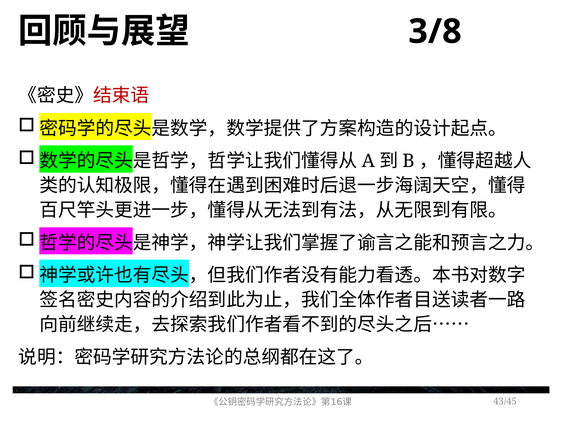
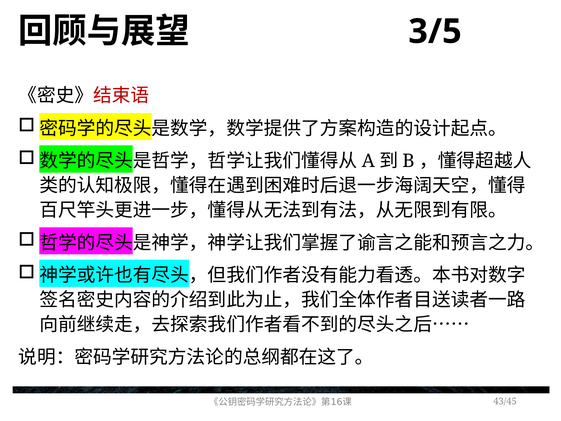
3/8: 3/8 -> 3/5
